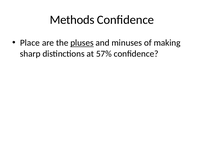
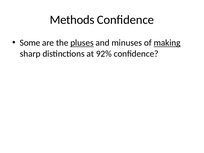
Place: Place -> Some
making underline: none -> present
57%: 57% -> 92%
